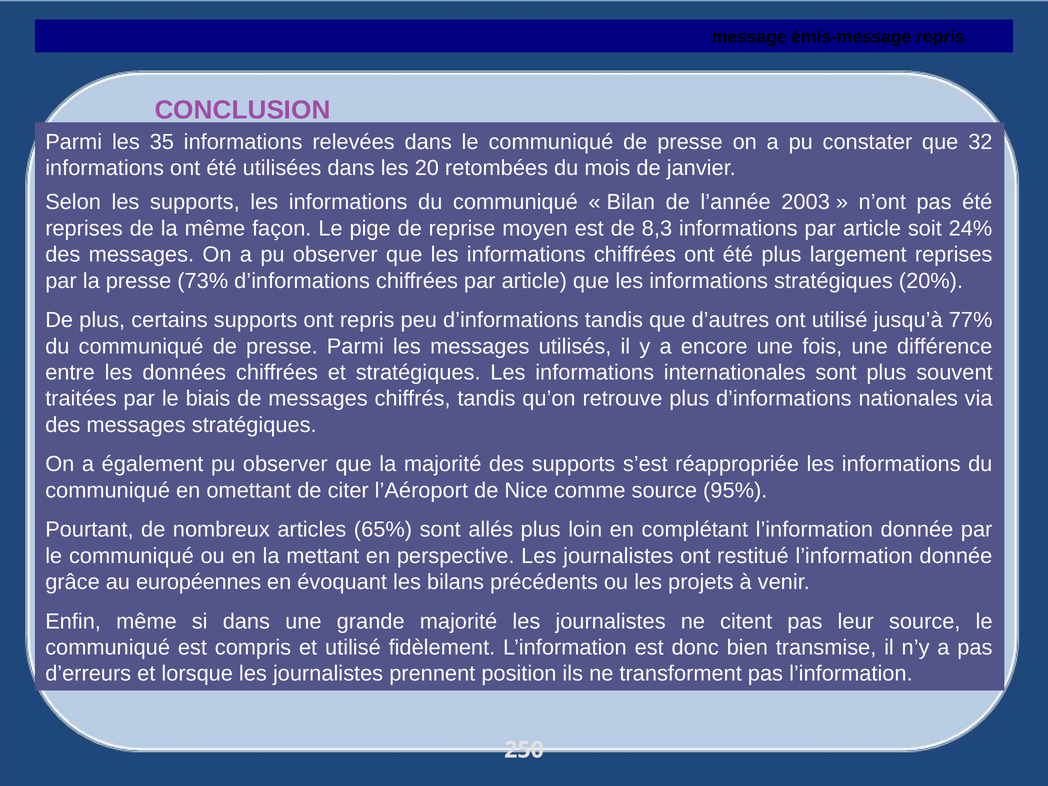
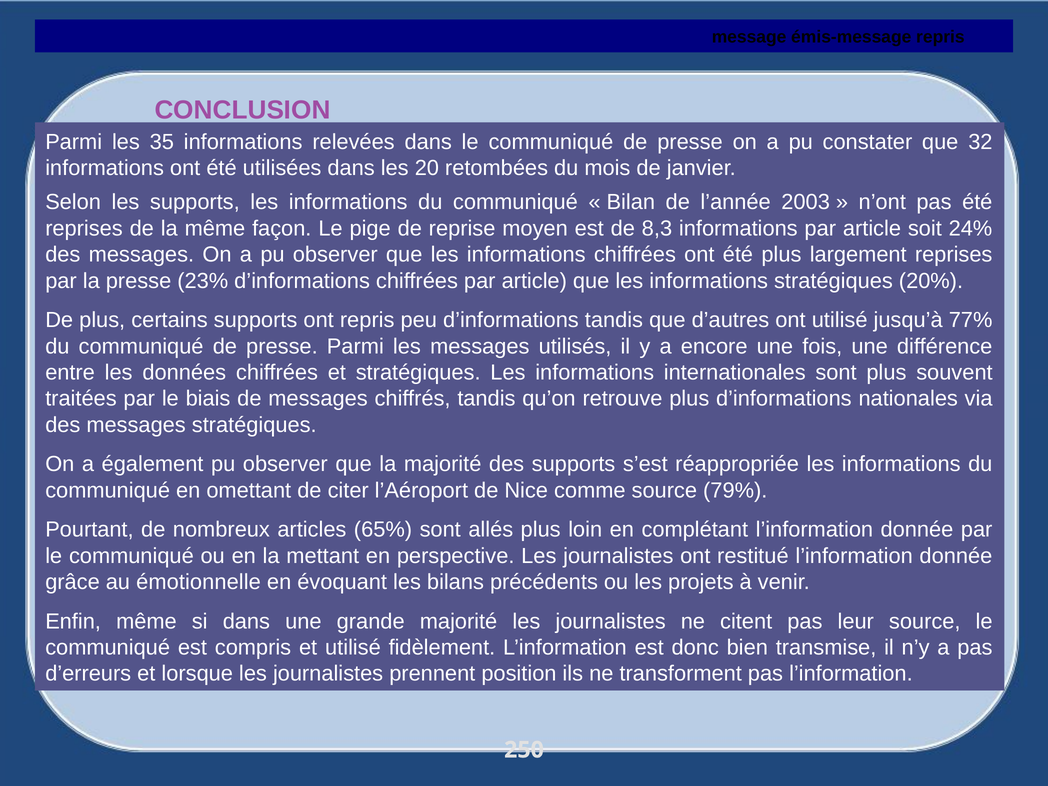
73%: 73% -> 23%
95%: 95% -> 79%
européennes: européennes -> émotionnelle
